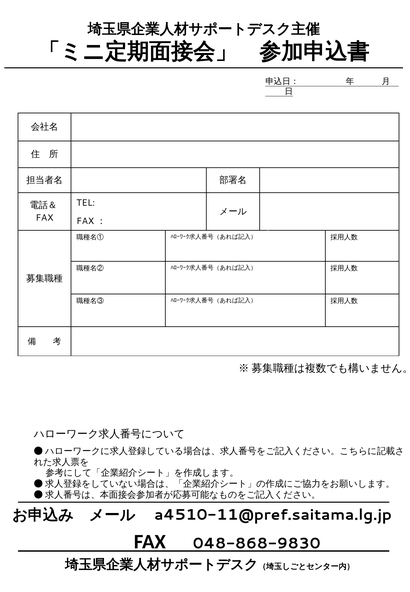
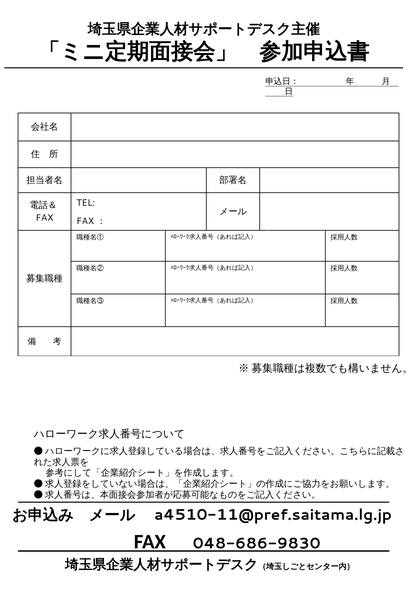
048-868-9830: 048-868-9830 -> 048-686-9830
